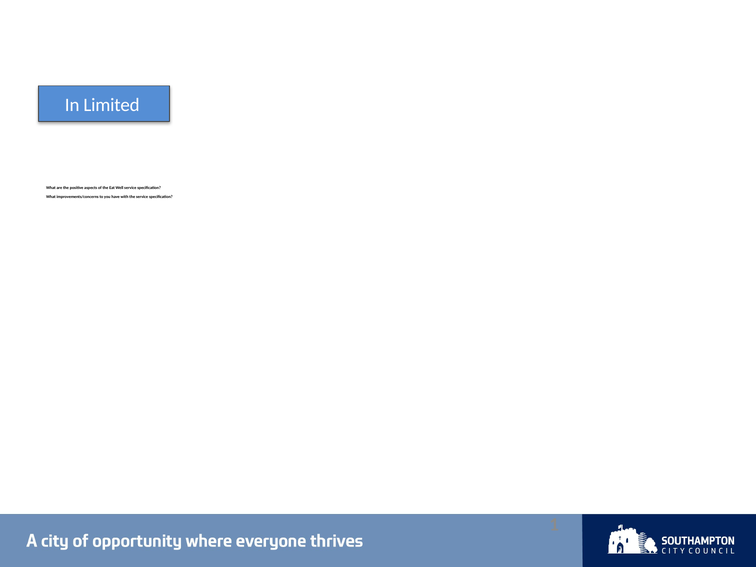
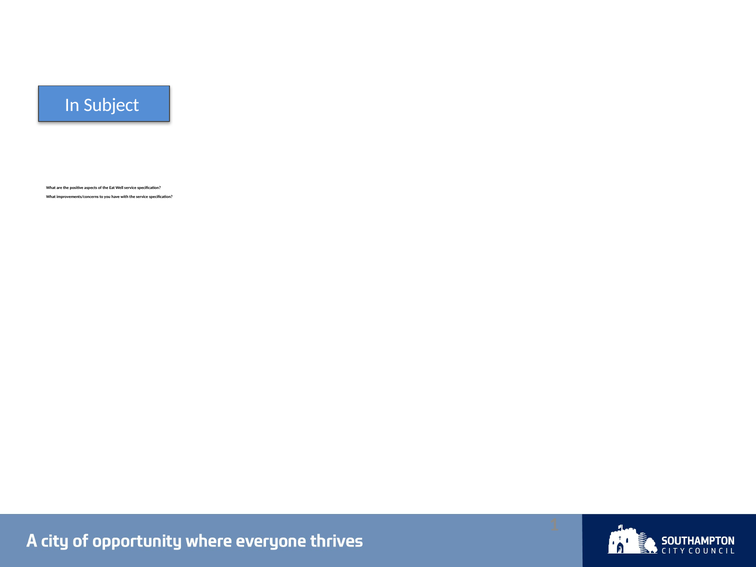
Limited: Limited -> Subject
